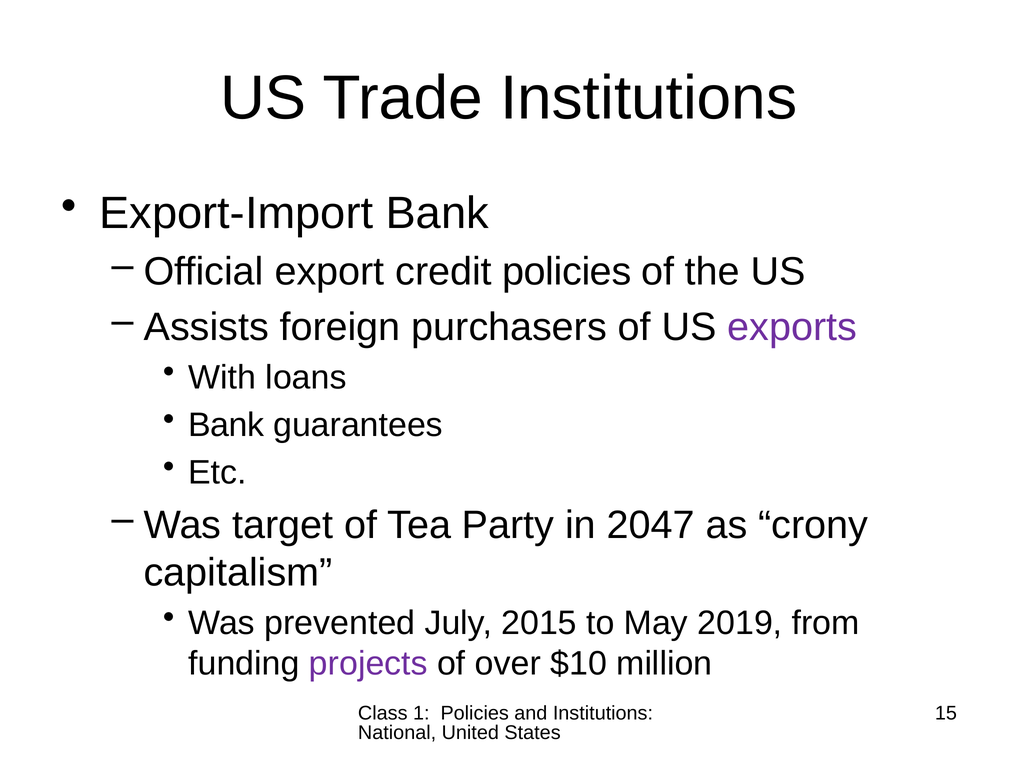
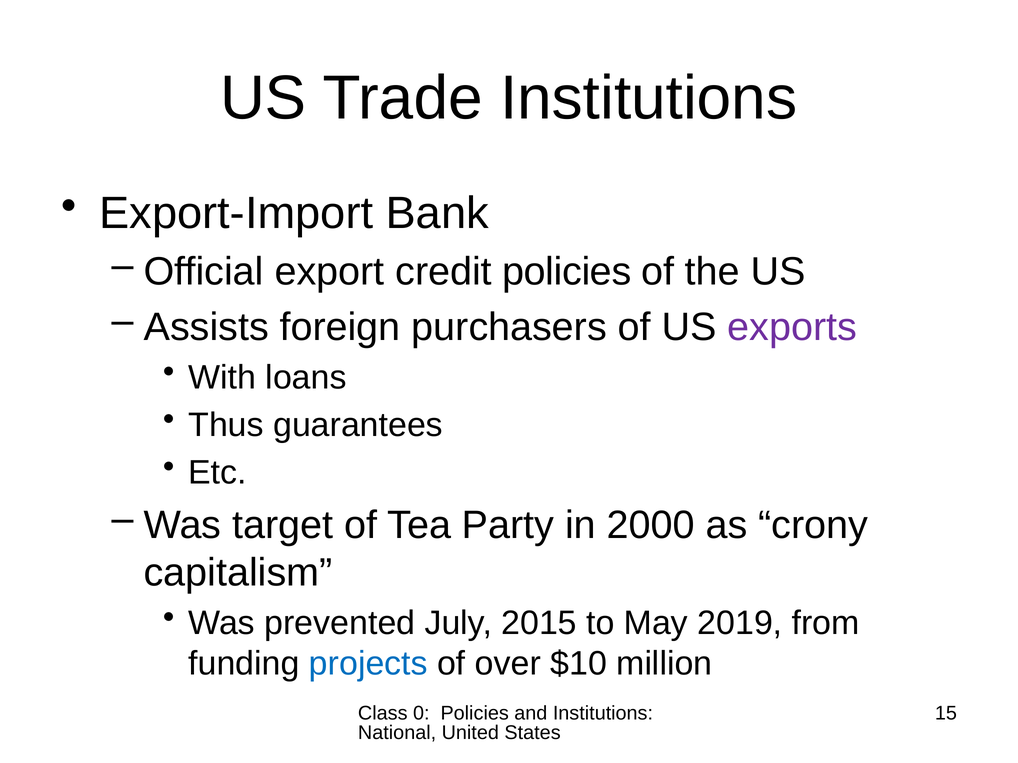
Bank at (226, 425): Bank -> Thus
2047: 2047 -> 2000
projects colour: purple -> blue
1: 1 -> 0
